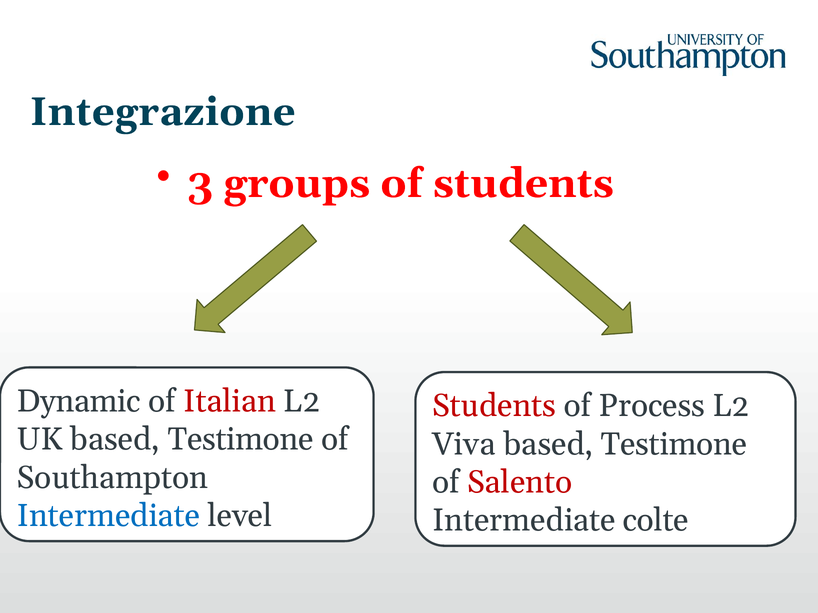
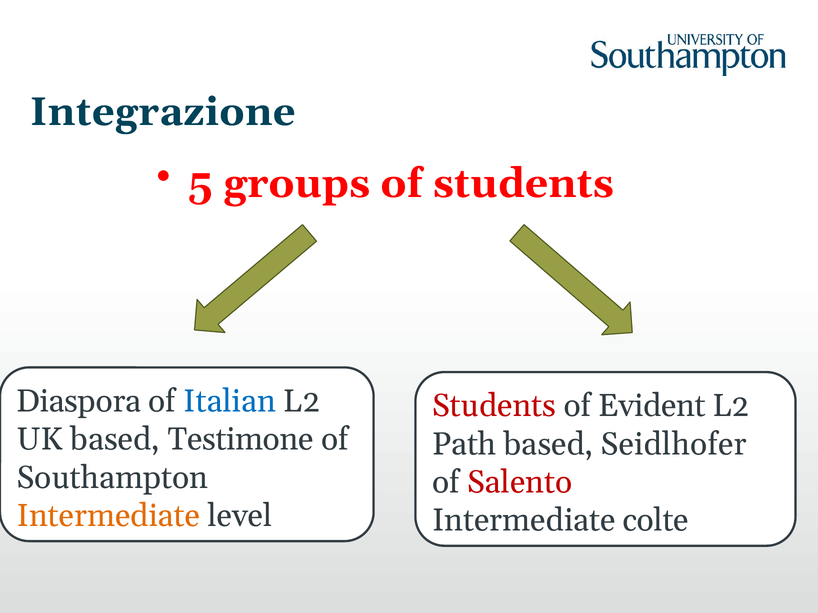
3: 3 -> 5
Dynamic: Dynamic -> Diaspora
Italian colour: red -> blue
Process: Process -> Evident
Viva: Viva -> Path
Testimone at (674, 444): Testimone -> Seidlhofer
Intermediate at (108, 516) colour: blue -> orange
